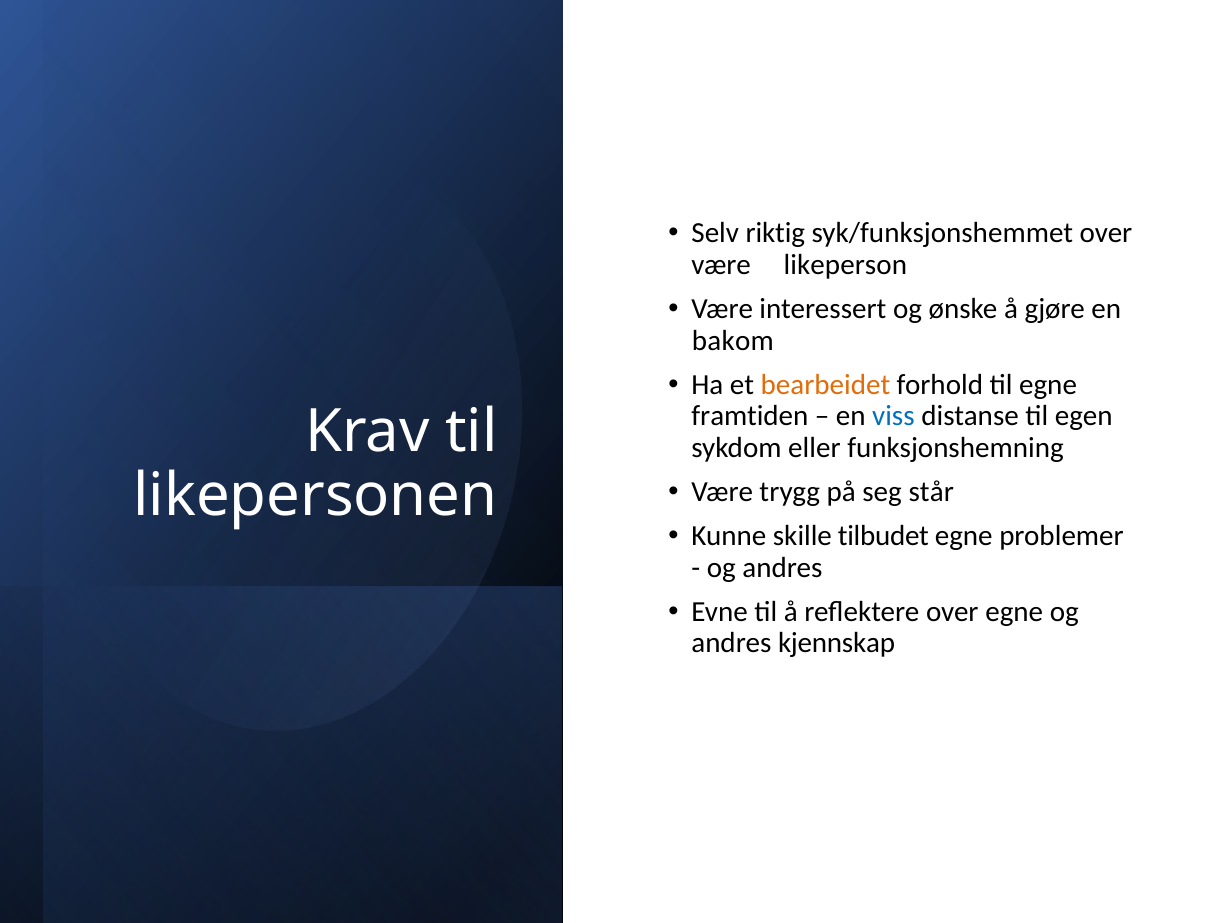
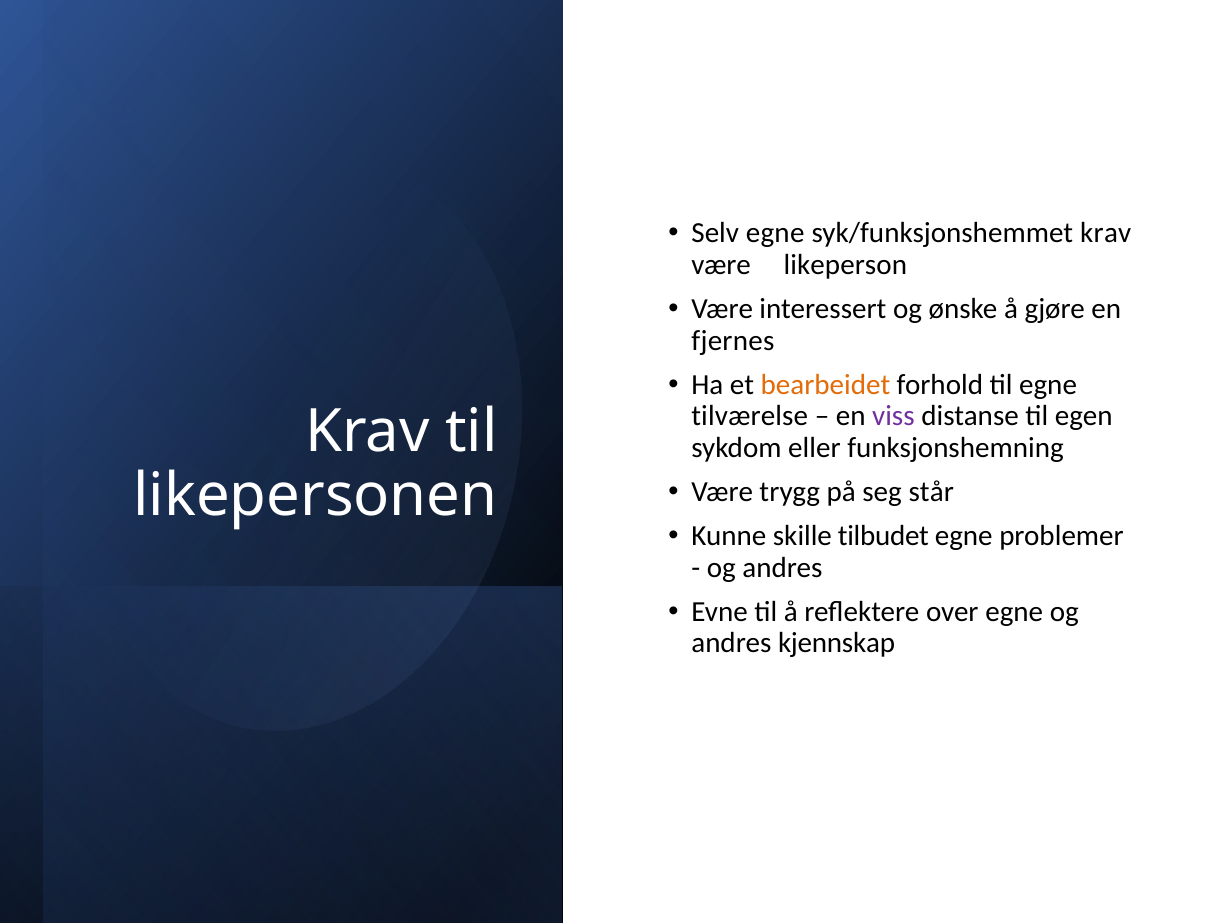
Selv riktig: riktig -> egne
syk/funksjonshemmet over: over -> krav
bakom: bakom -> fjernes
framtiden: framtiden -> tilværelse
viss colour: blue -> purple
